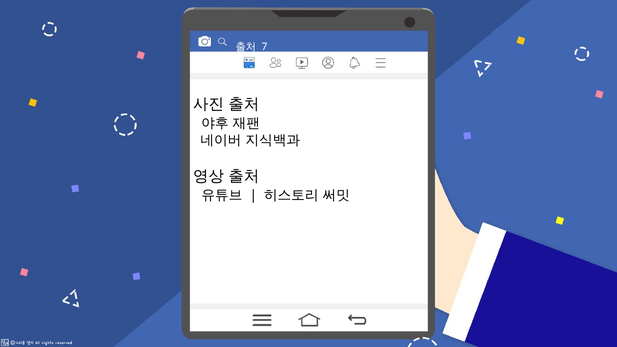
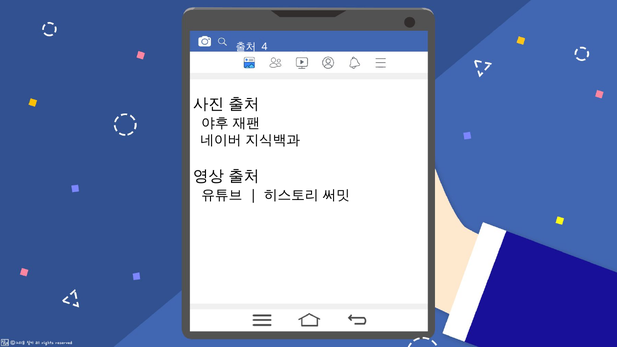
7: 7 -> 4
